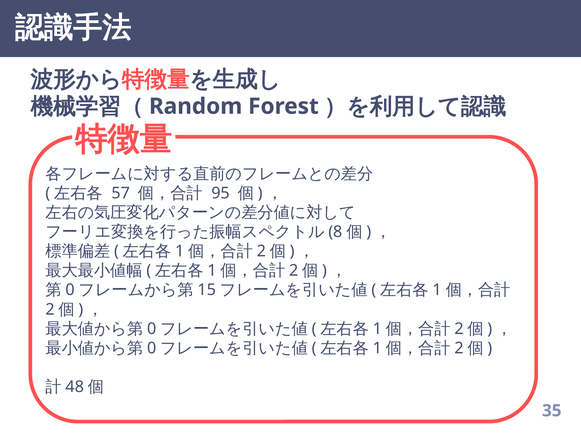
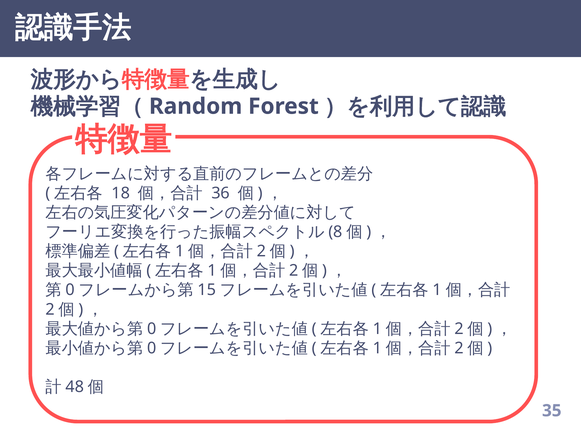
57: 57 -> 18
95: 95 -> 36
